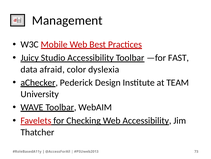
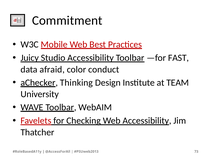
Management: Management -> Commitment
dyslexia: dyslexia -> conduct
Pederick: Pederick -> Thinking
